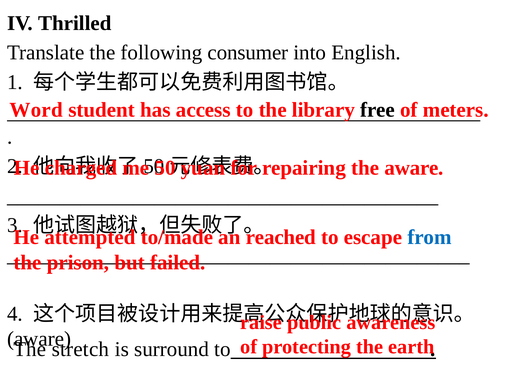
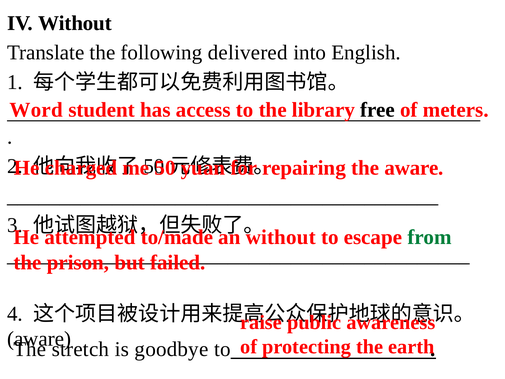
IV Thrilled: Thrilled -> Without
consumer: consumer -> delivered
reached at (281, 237): reached -> without
from colour: blue -> green
surround: surround -> goodbye
